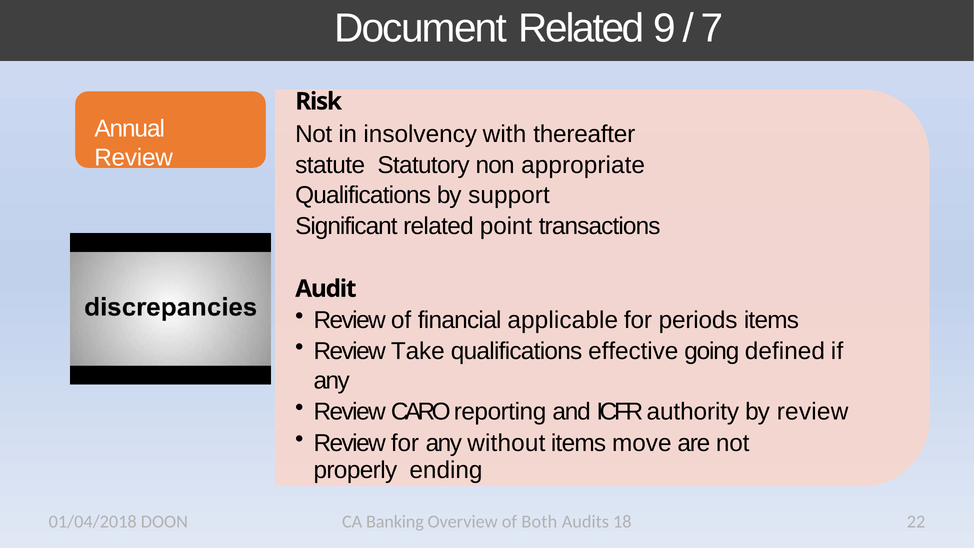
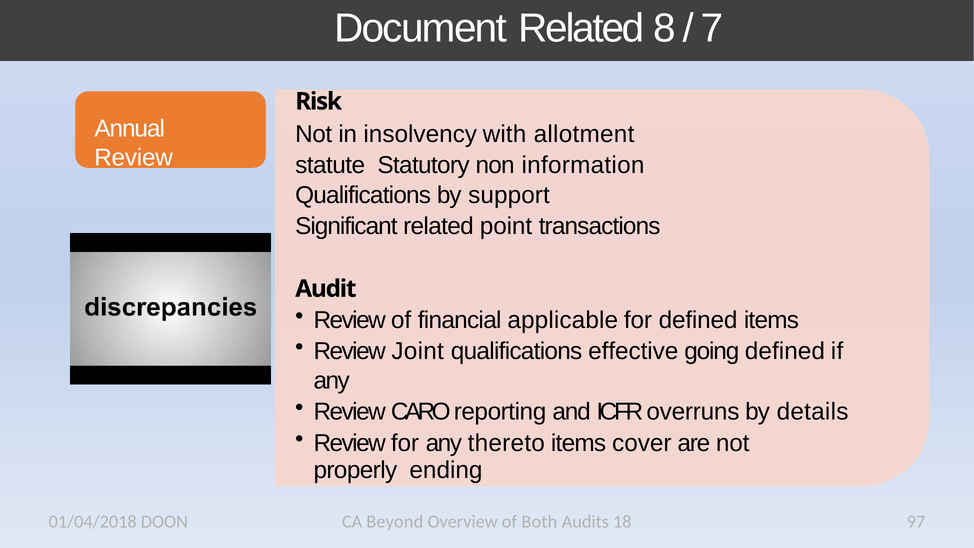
9: 9 -> 8
thereafter: thereafter -> allotment
appropriate: appropriate -> information
for periods: periods -> defined
Take: Take -> Joint
authority: authority -> overruns
by review: review -> details
without: without -> thereto
move: move -> cover
Banking: Banking -> Beyond
22: 22 -> 97
